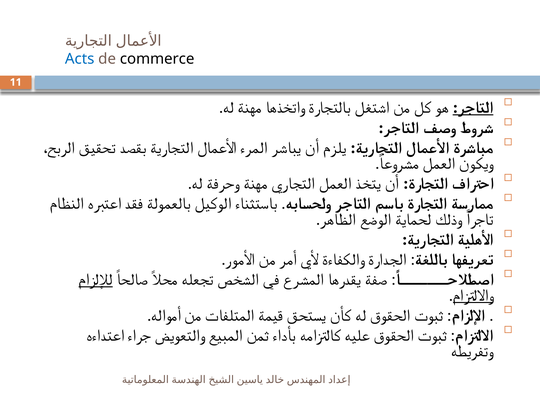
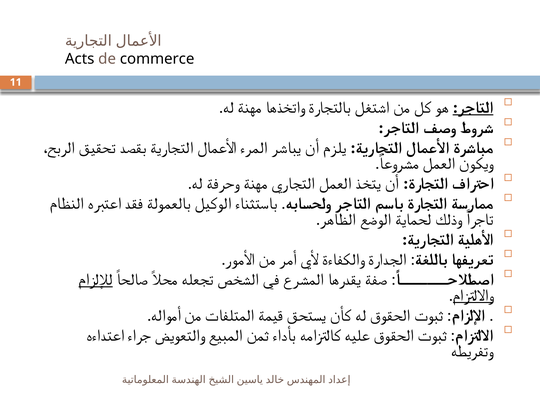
Acts colour: blue -> black
